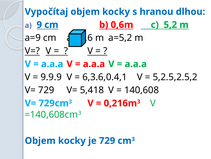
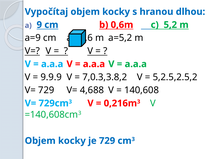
6,3.6,0.4,1: 6,3.6,0.4,1 -> 7,0.3,3.8,2
5,418: 5,418 -> 4,688
